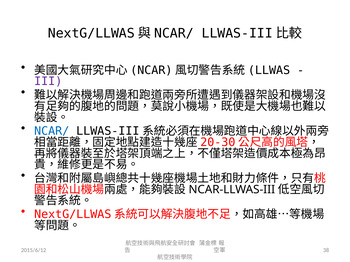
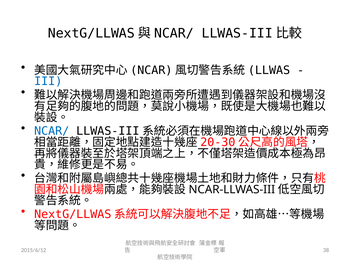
III colour: purple -> blue
